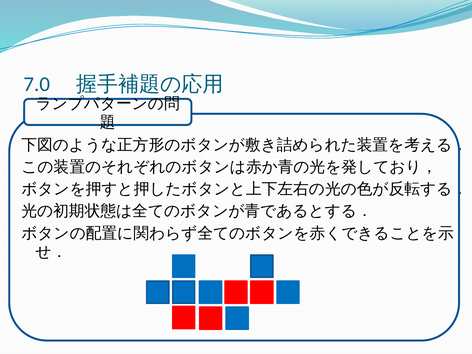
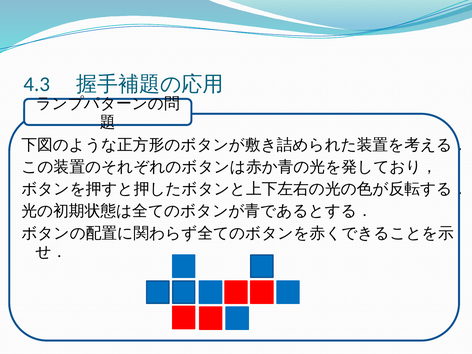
7.0: 7.0 -> 4.3
